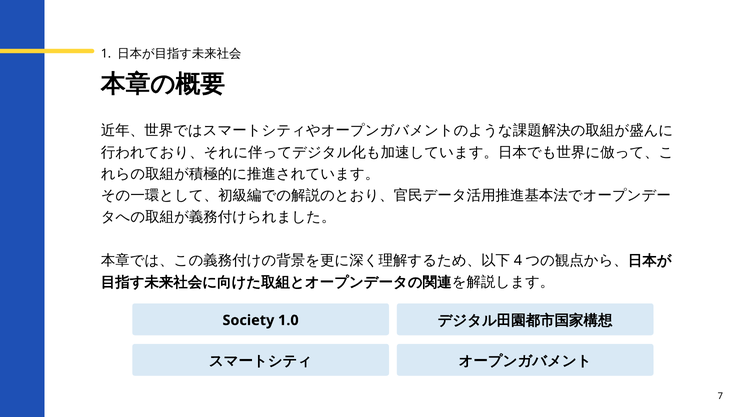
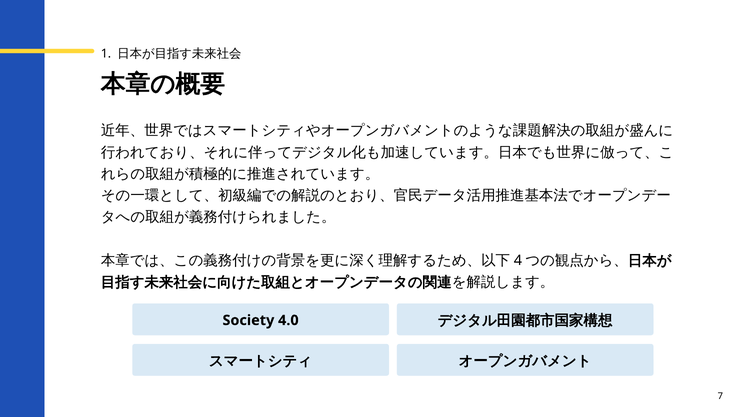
1.0: 1.0 -> 4.0
